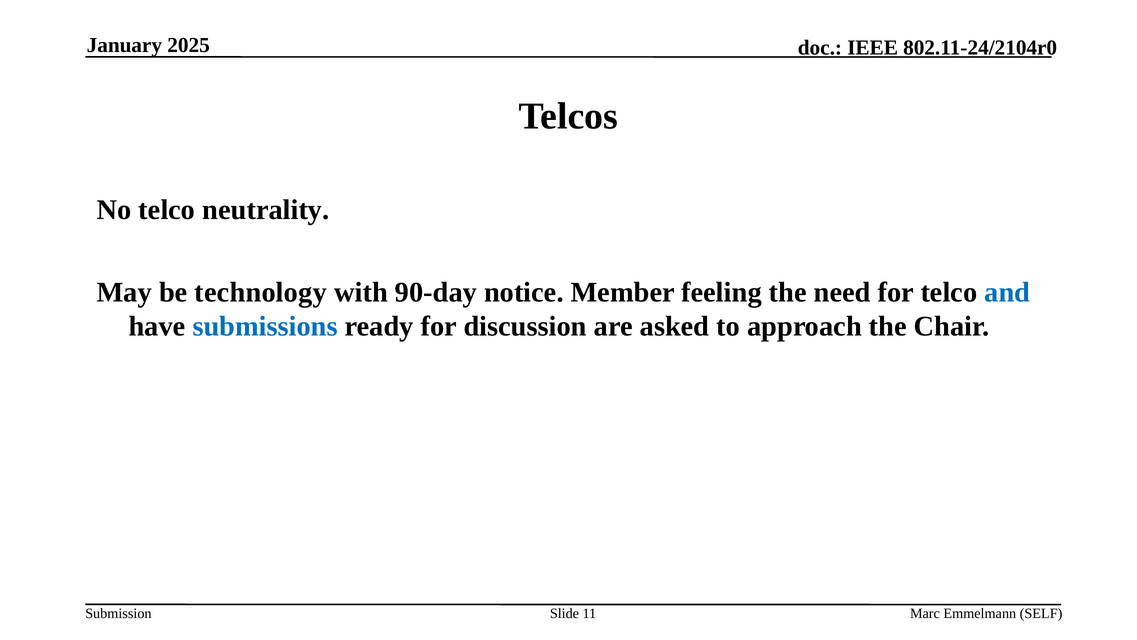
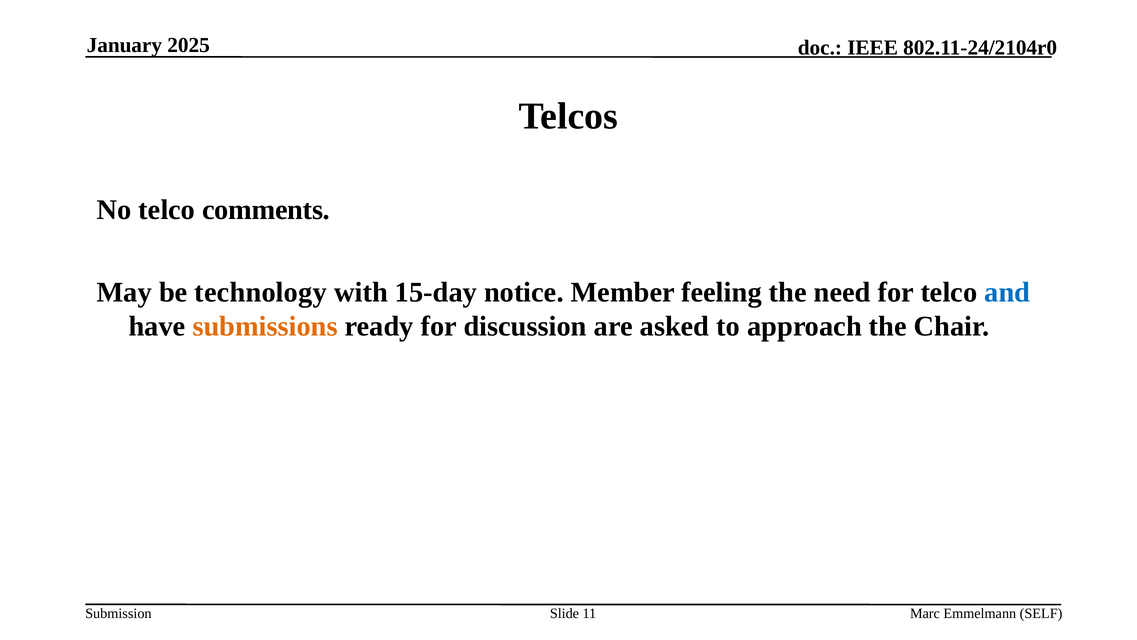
neutrality: neutrality -> comments
90-day: 90-day -> 15-day
submissions colour: blue -> orange
